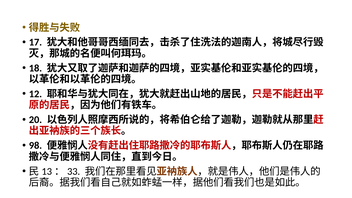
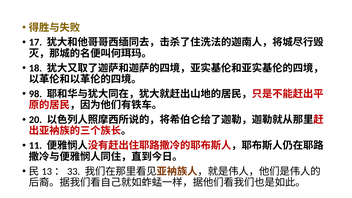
12: 12 -> 98
98: 98 -> 11
